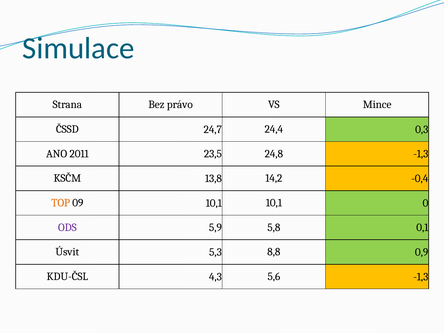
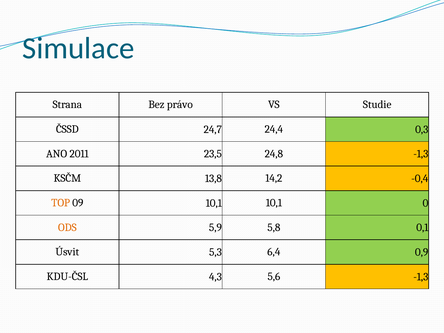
Mince: Mince -> Studie
ODS colour: purple -> orange
8,8: 8,8 -> 6,4
